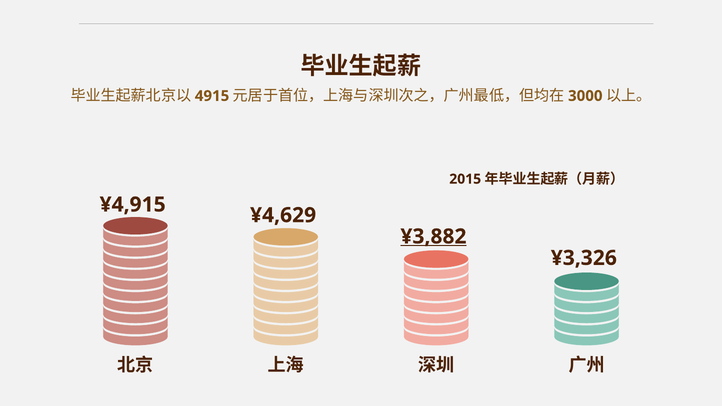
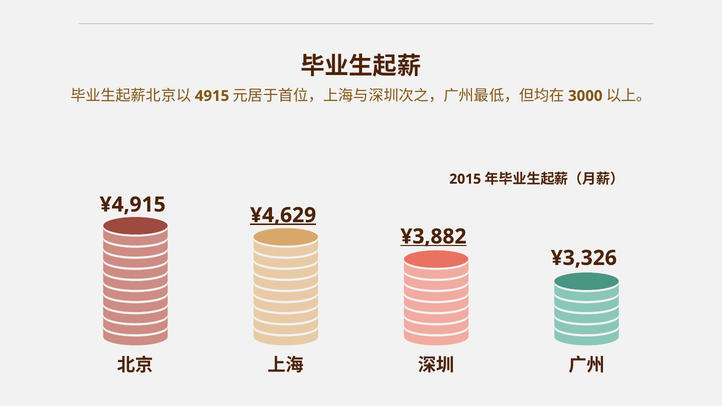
¥4,629 underline: none -> present
